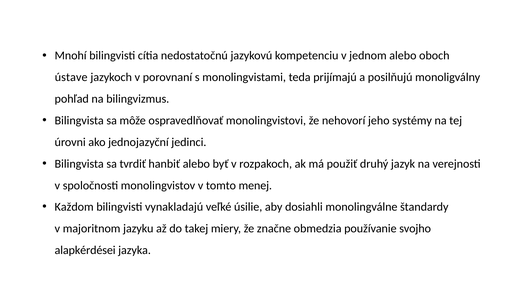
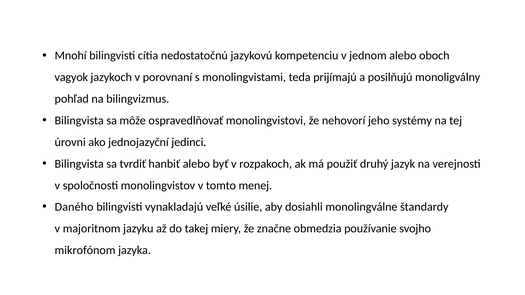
ústave: ústave -> vagyok
Každom: Každom -> Daného
alapkérdései: alapkérdései -> mikrofónom
